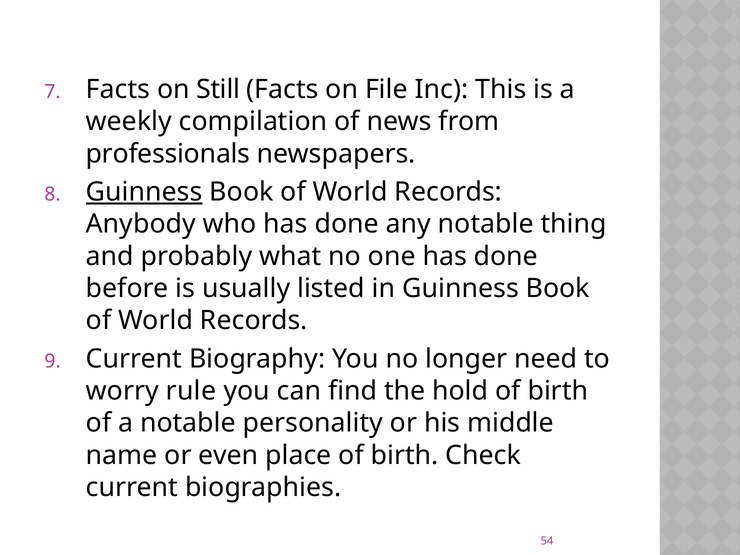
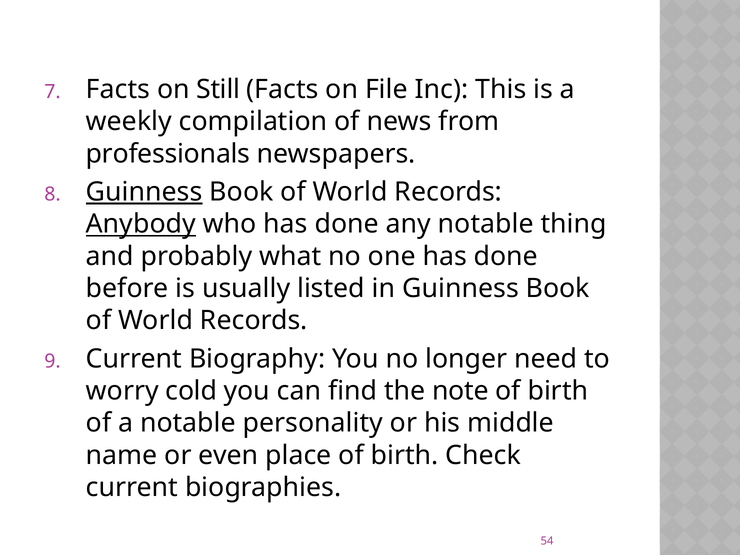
Anybody underline: none -> present
rule: rule -> cold
hold: hold -> note
